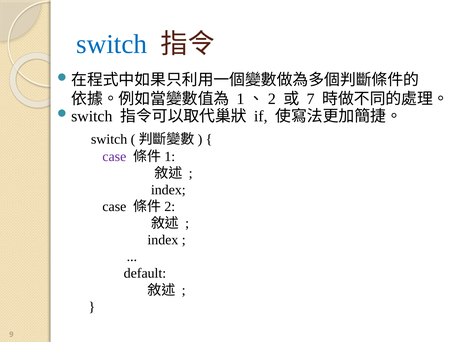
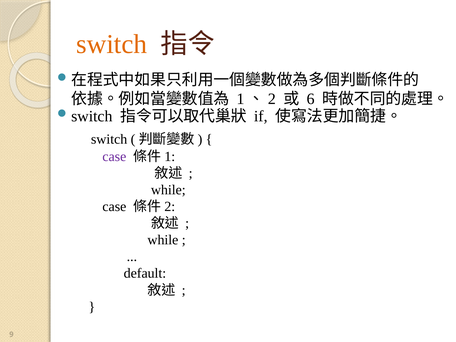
switch at (112, 44) colour: blue -> orange
7: 7 -> 6
index at (168, 190): index -> while
index at (163, 240): index -> while
